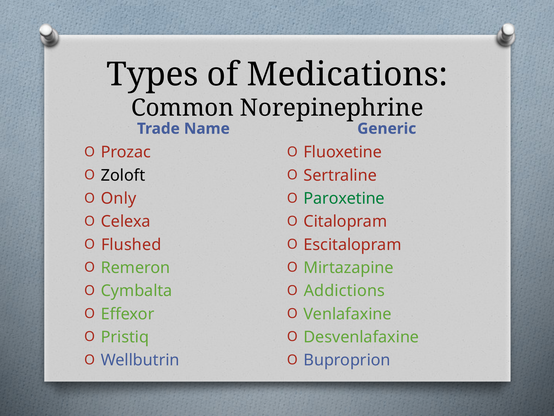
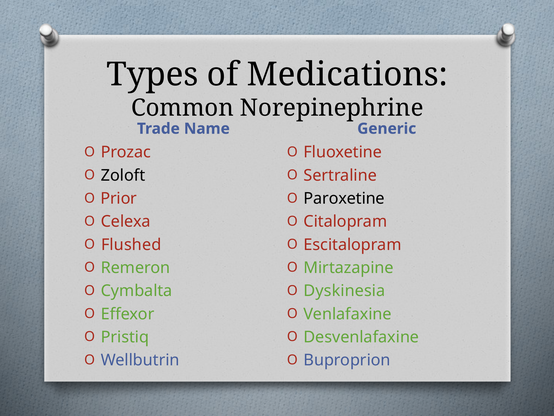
Only: Only -> Prior
Paroxetine colour: green -> black
Addictions: Addictions -> Dyskinesia
